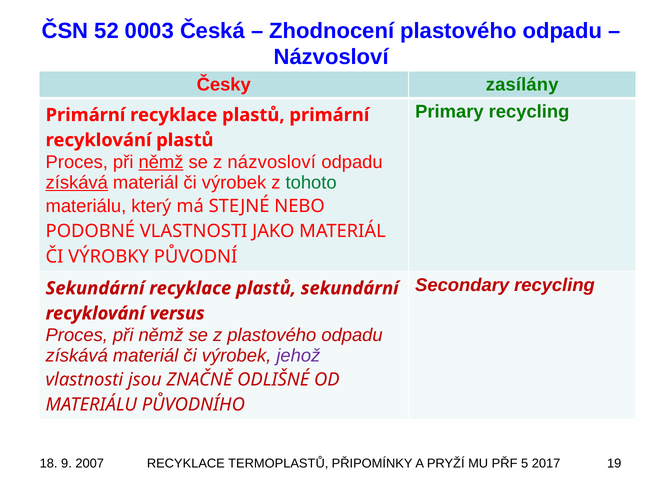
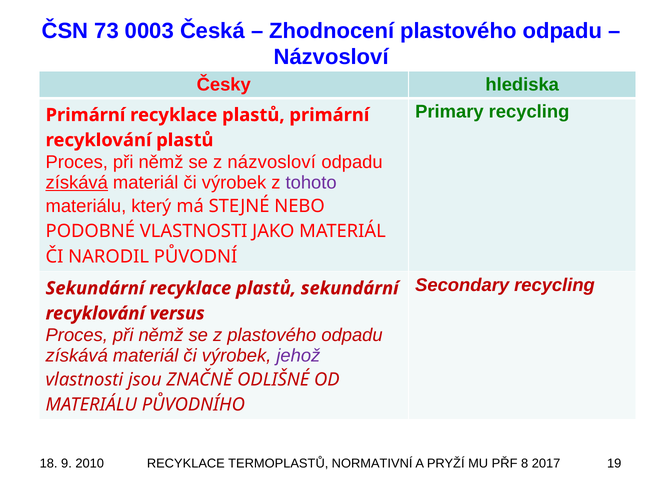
52: 52 -> 73
zasílány: zasílány -> hlediska
němž at (161, 162) underline: present -> none
tohoto colour: green -> purple
VÝROBKY: VÝROBKY -> NARODIL
2007: 2007 -> 2010
PŘIPOMÍNKY: PŘIPOMÍNKY -> NORMATIVNÍ
5: 5 -> 8
